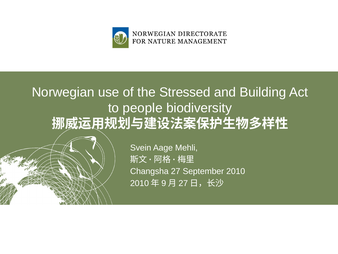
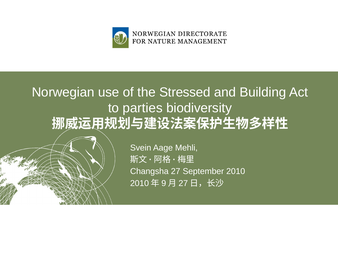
people: people -> parties
